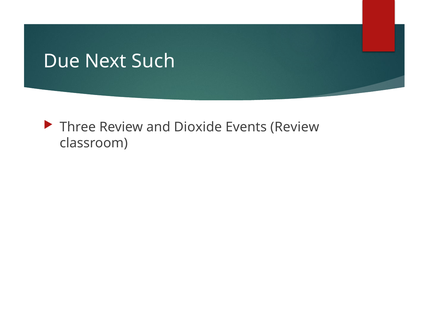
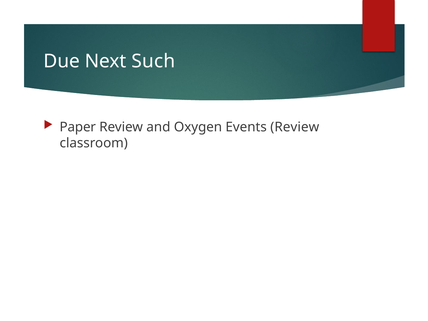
Three: Three -> Paper
Dioxide: Dioxide -> Oxygen
